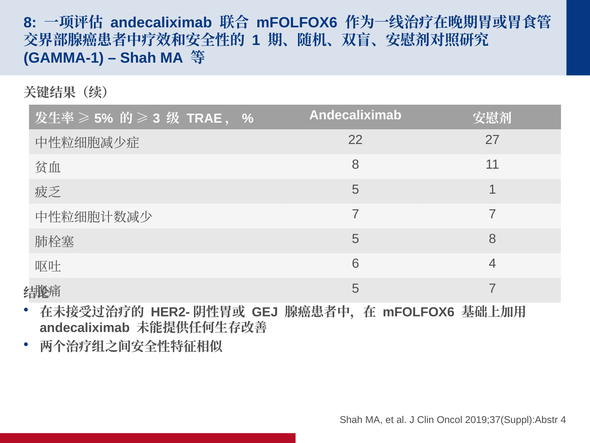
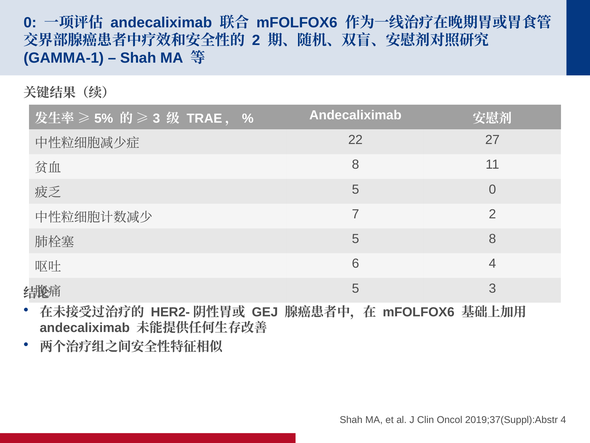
8 at (30, 22): 8 -> 0
1 at (256, 40): 1 -> 2
5 1: 1 -> 0
7 7: 7 -> 2
5 7: 7 -> 3
